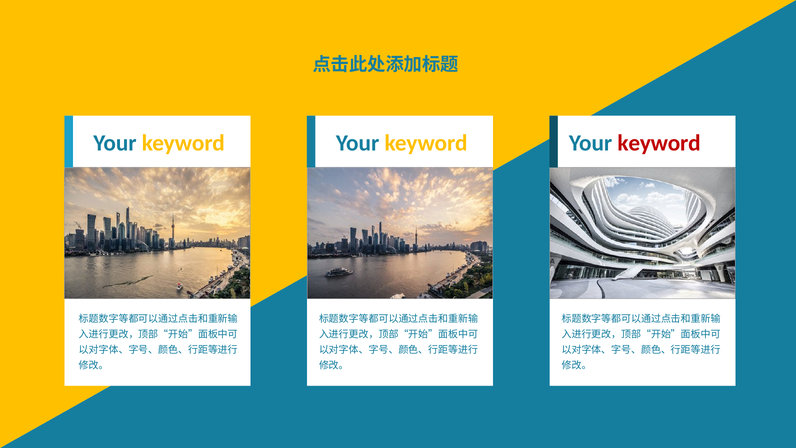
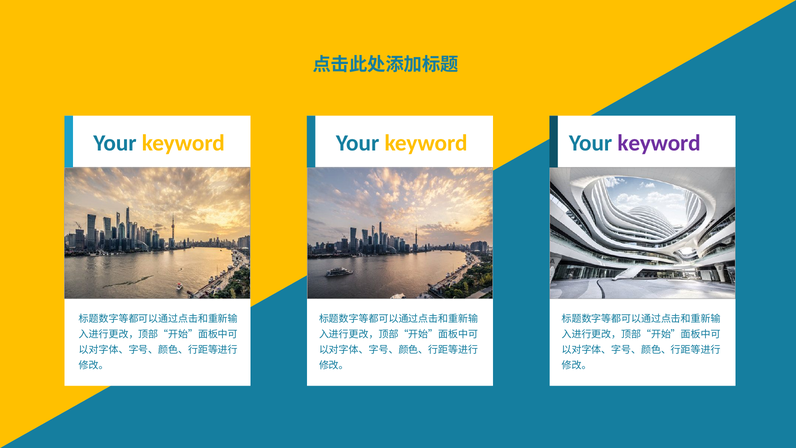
keyword at (659, 143) colour: red -> purple
